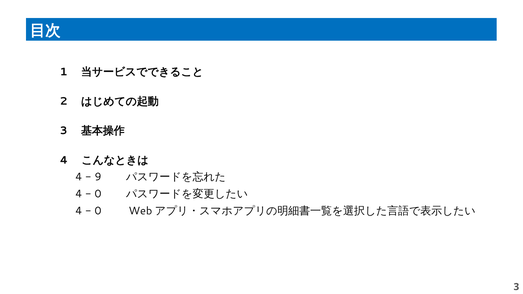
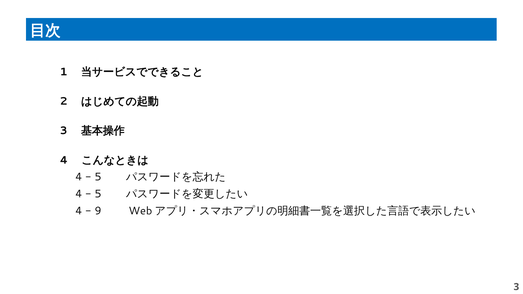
9 at (98, 177): 9 -> 5
0 at (98, 194): 0 -> 5
0 at (98, 211): 0 -> 9
